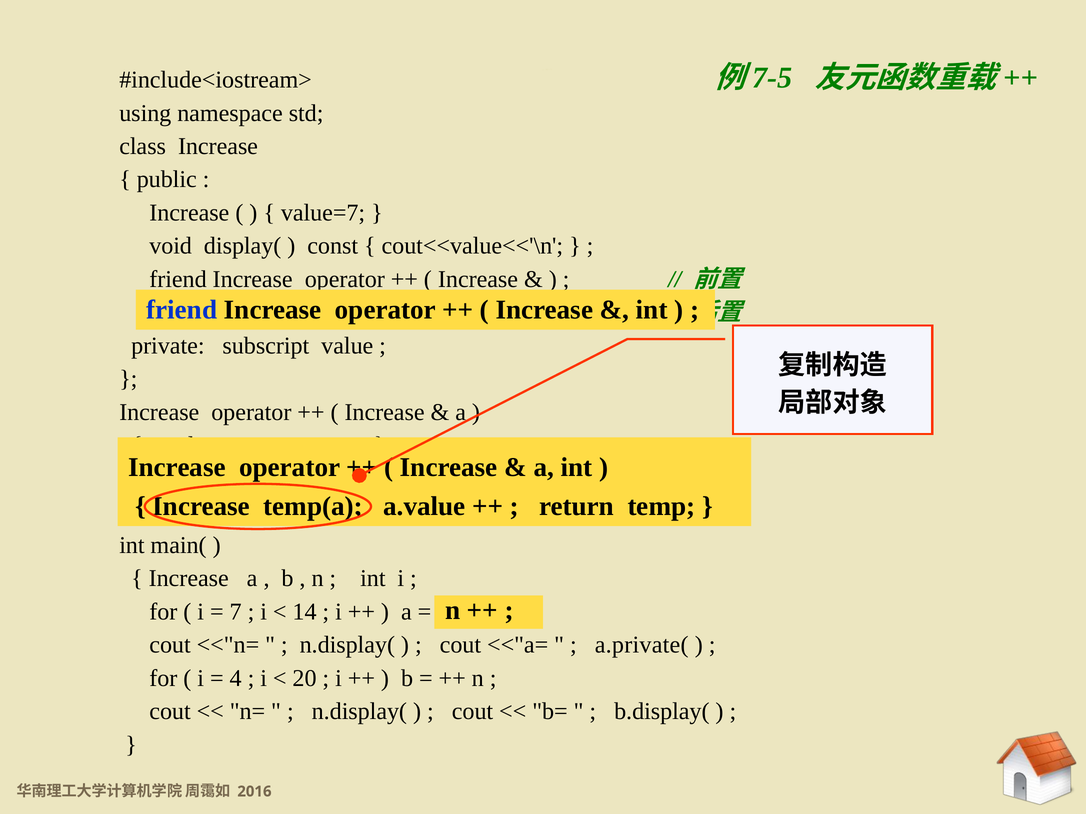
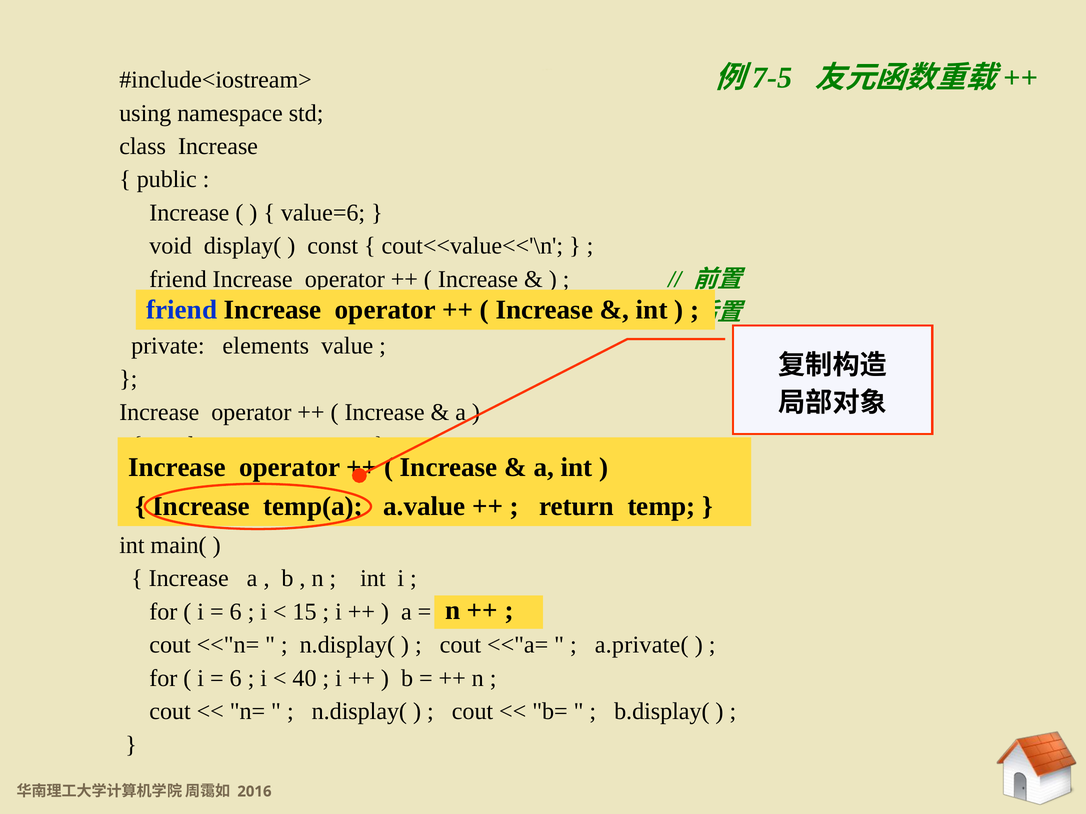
value=7: value=7 -> value=6
subscript: subscript -> elements
7 at (236, 612): 7 -> 6
14: 14 -> 15
4 at (236, 679): 4 -> 6
20: 20 -> 40
